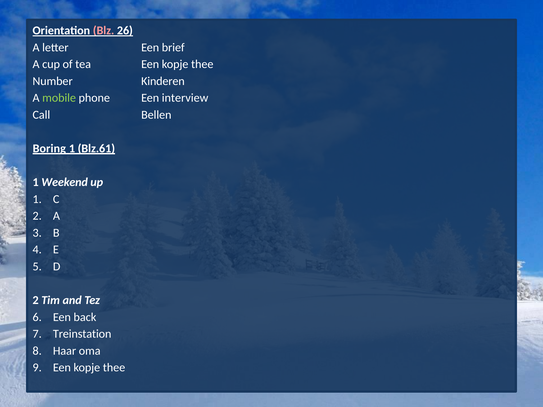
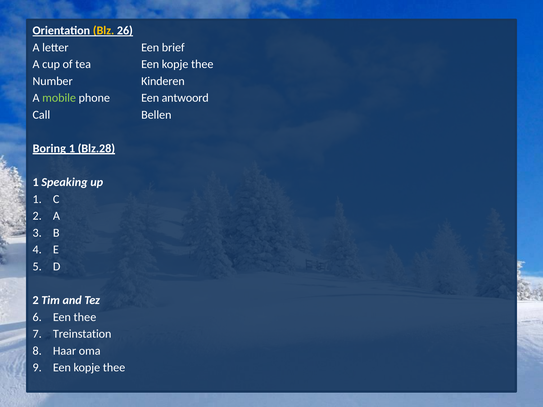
Blz colour: pink -> yellow
interview: interview -> antwoord
Blz.61: Blz.61 -> Blz.28
Weekend: Weekend -> Speaking
Een back: back -> thee
